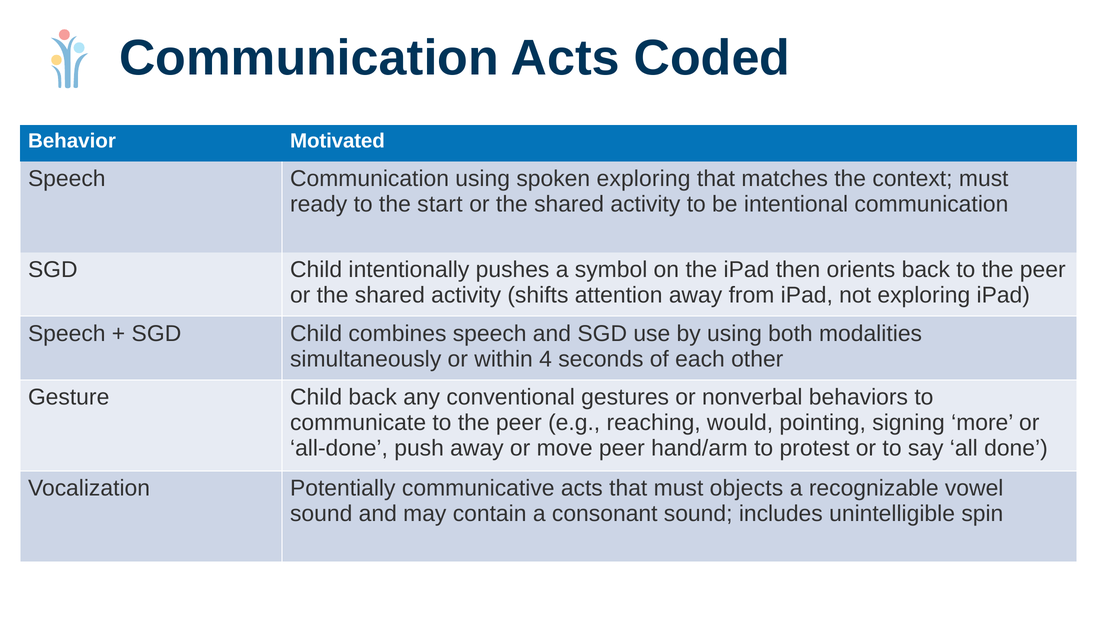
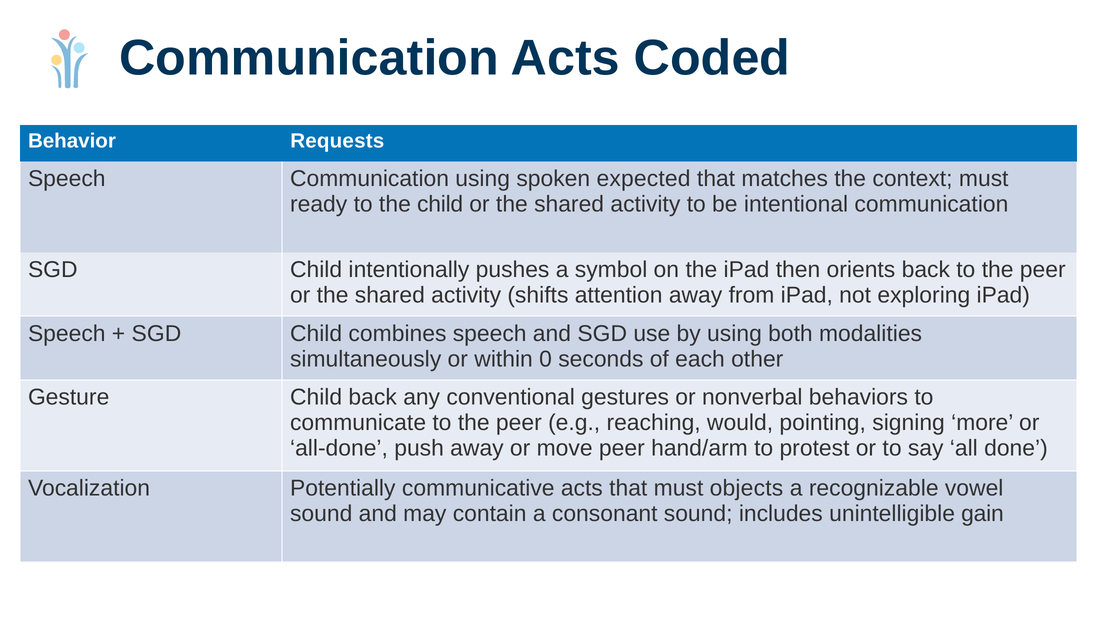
Motivated: Motivated -> Requests
spoken exploring: exploring -> expected
the start: start -> child
4: 4 -> 0
spin: spin -> gain
